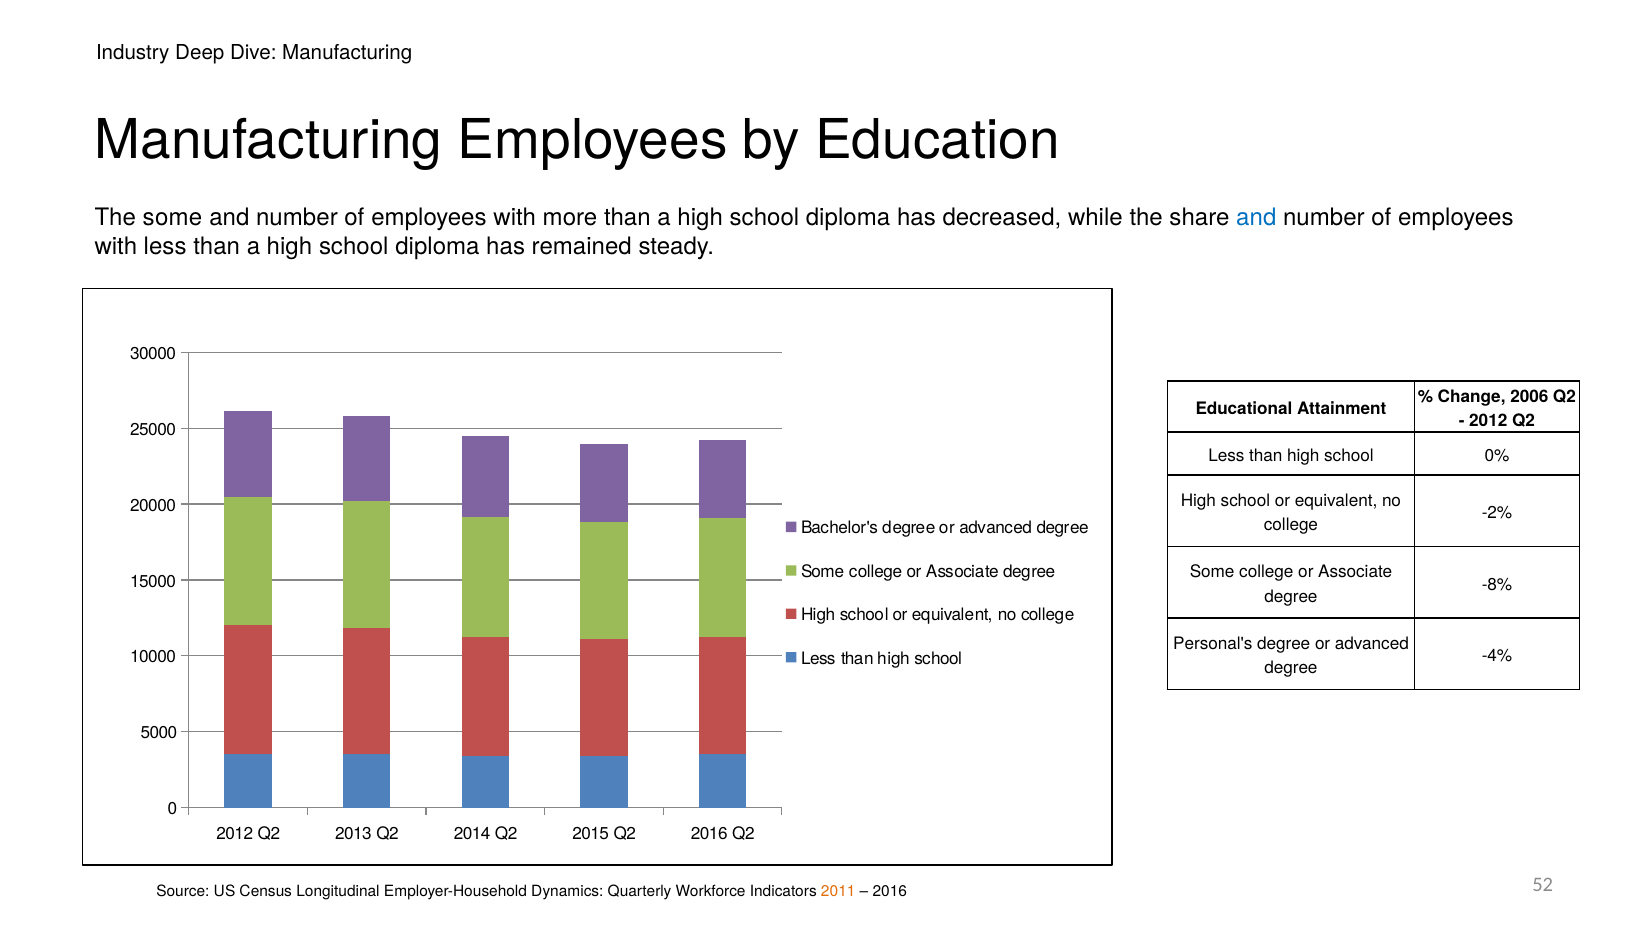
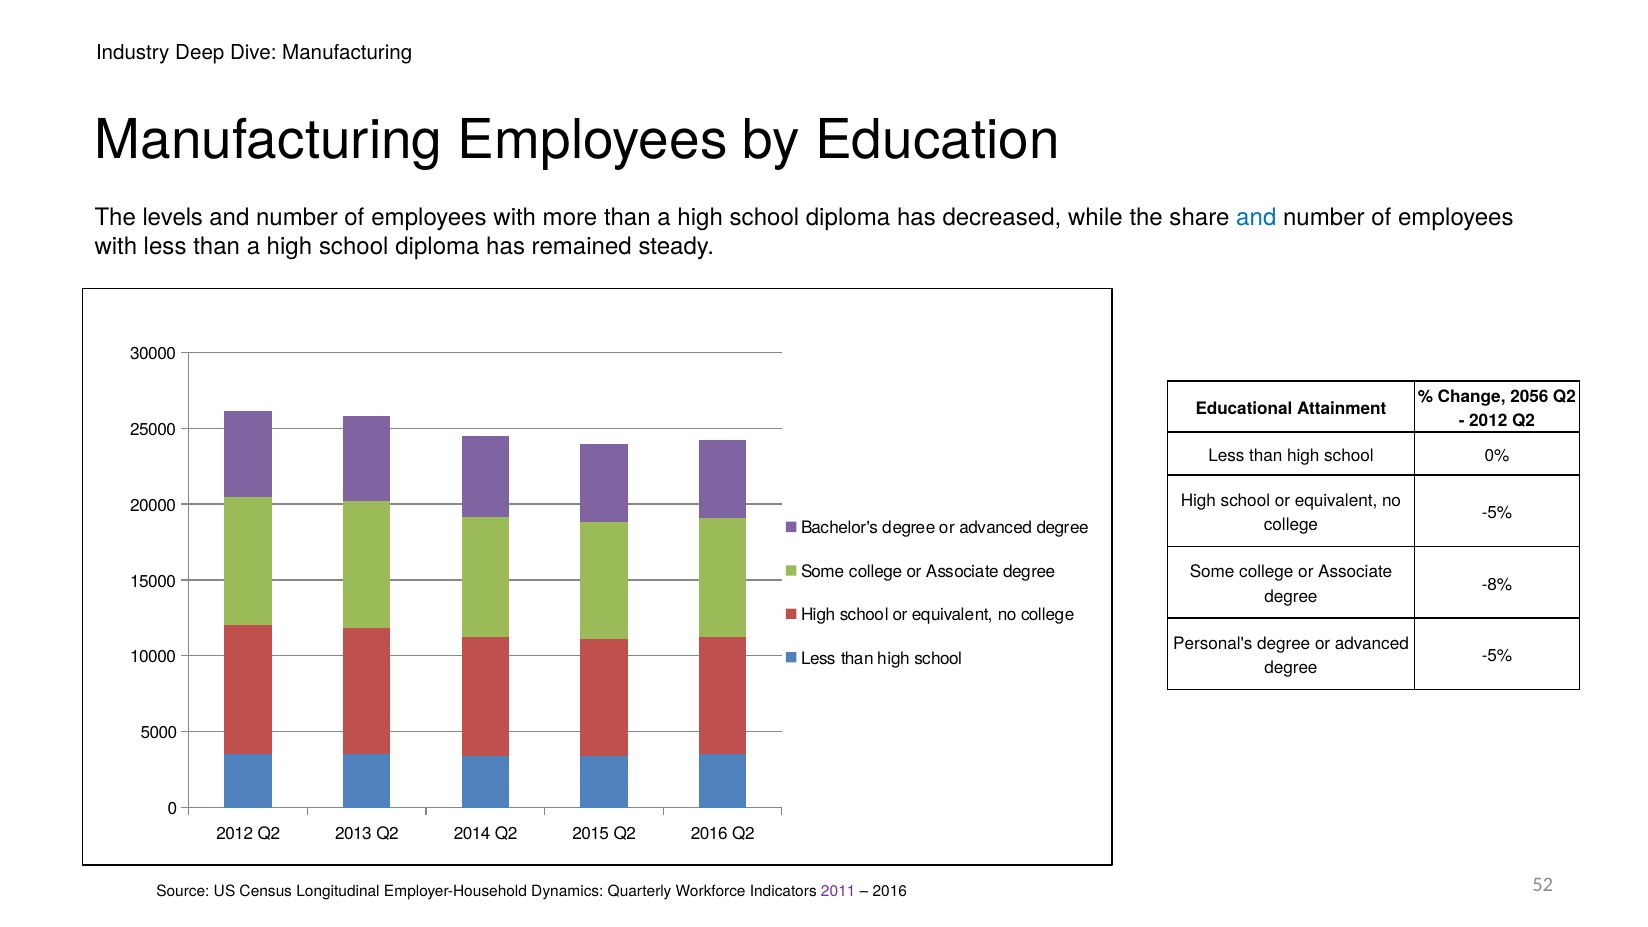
The some: some -> levels
2006: 2006 -> 2056
-2% at (1497, 513): -2% -> -5%
-4% at (1497, 656): -4% -> -5%
2011 colour: orange -> purple
